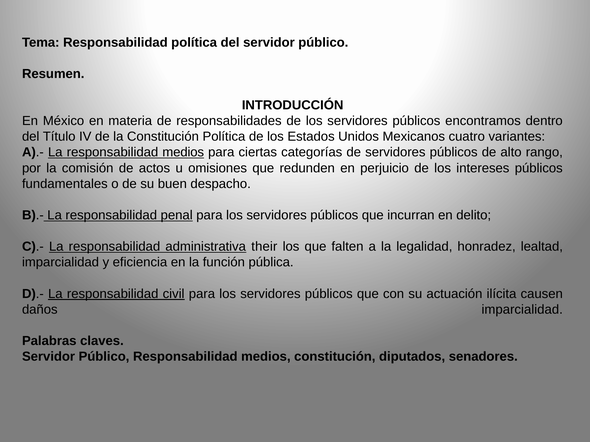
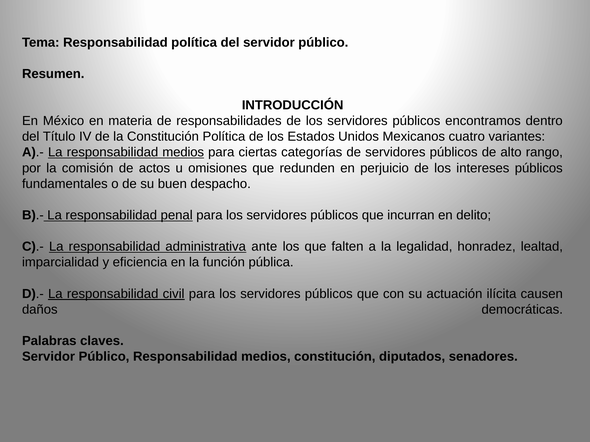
their: their -> ante
daños imparcialidad: imparcialidad -> democráticas
